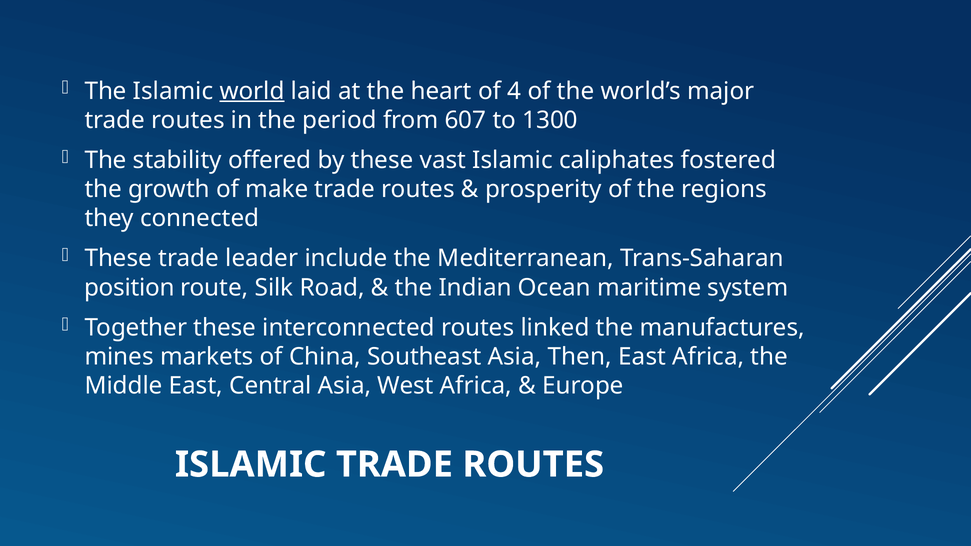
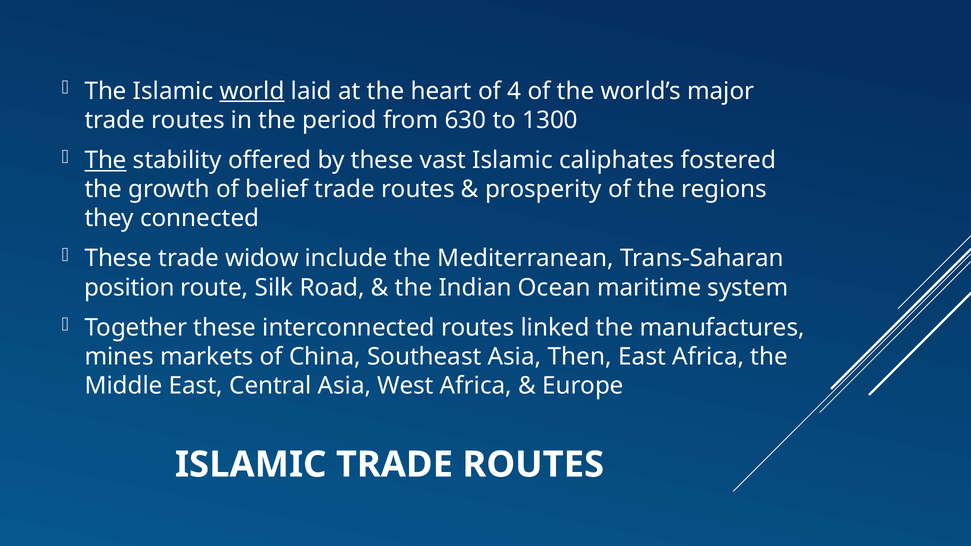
607: 607 -> 630
The at (106, 160) underline: none -> present
make: make -> belief
leader: leader -> widow
